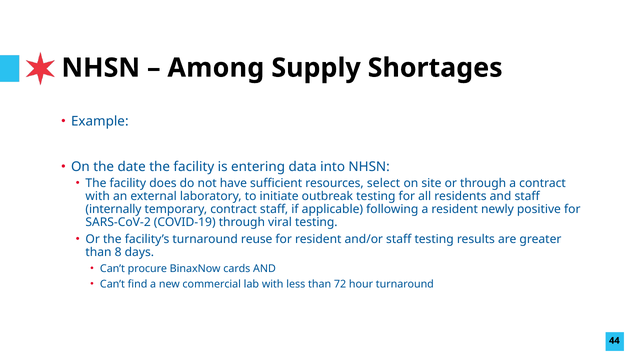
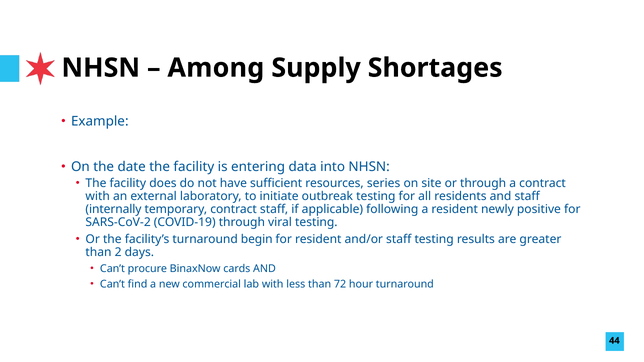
select: select -> series
reuse: reuse -> begin
8: 8 -> 2
